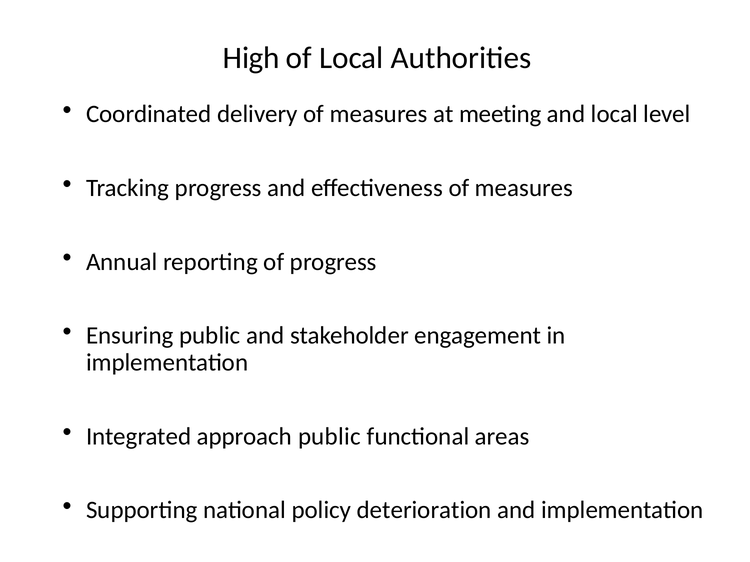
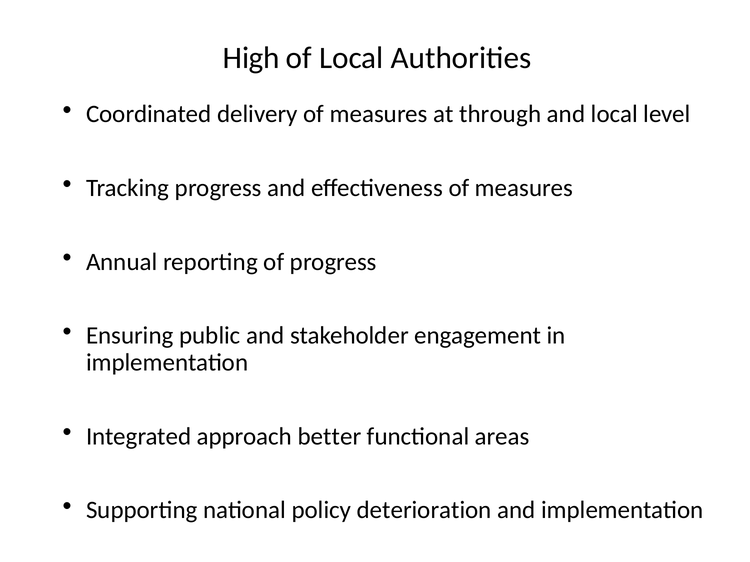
meeting: meeting -> through
approach public: public -> better
